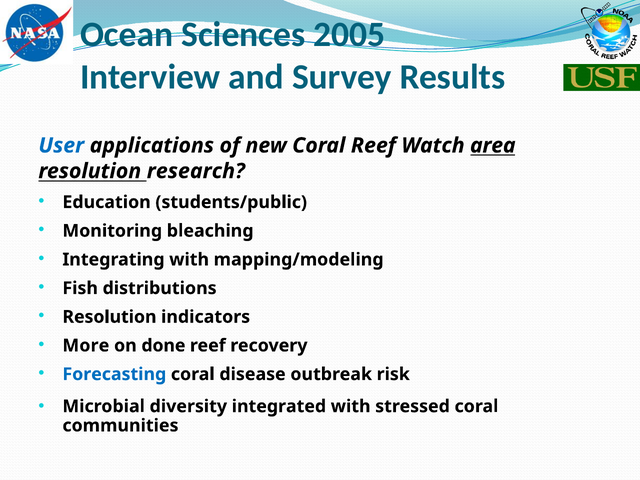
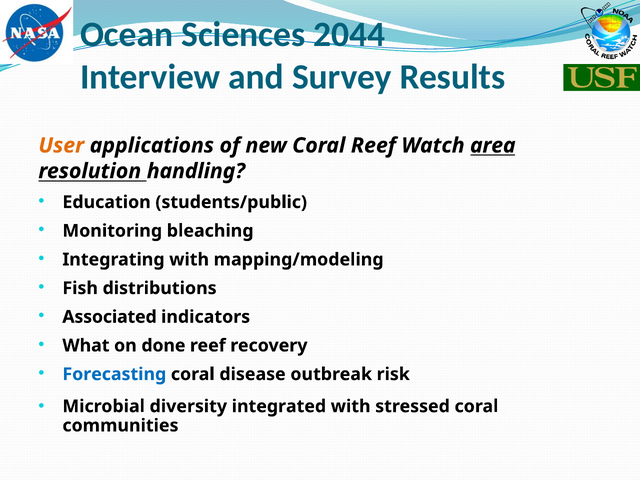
2005: 2005 -> 2044
User colour: blue -> orange
research: research -> handling
Resolution at (109, 317): Resolution -> Associated
More: More -> What
